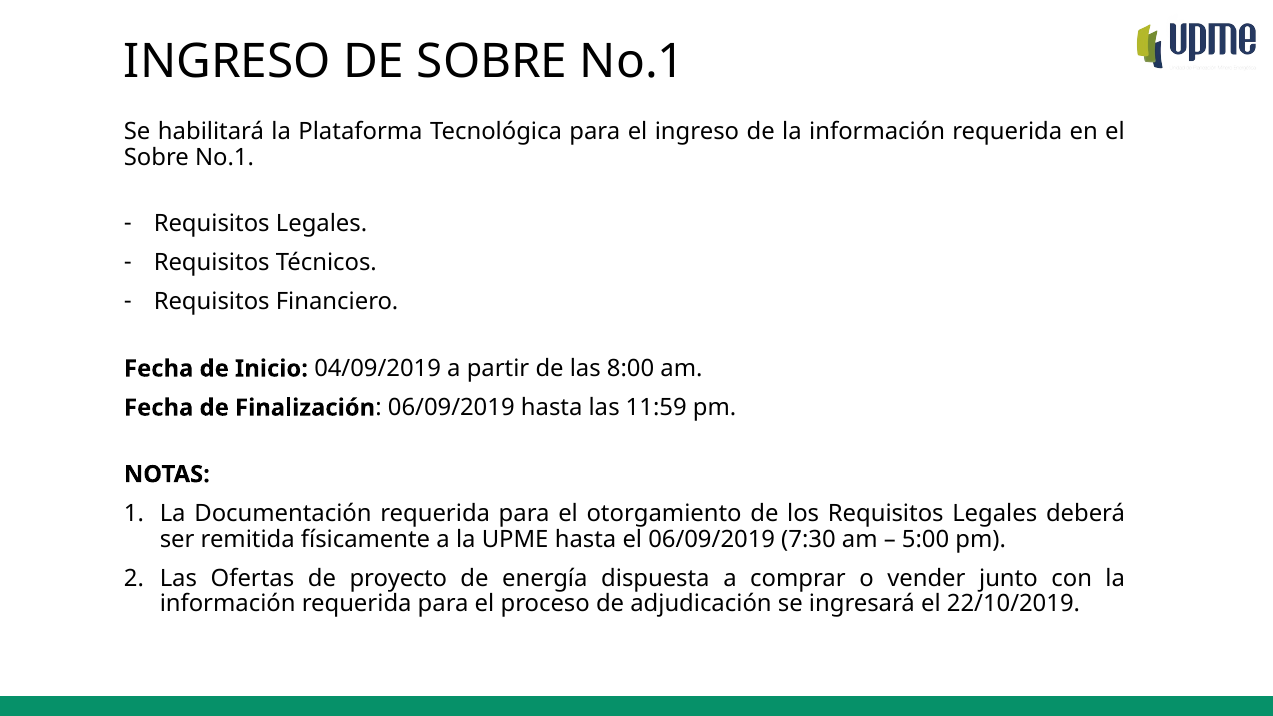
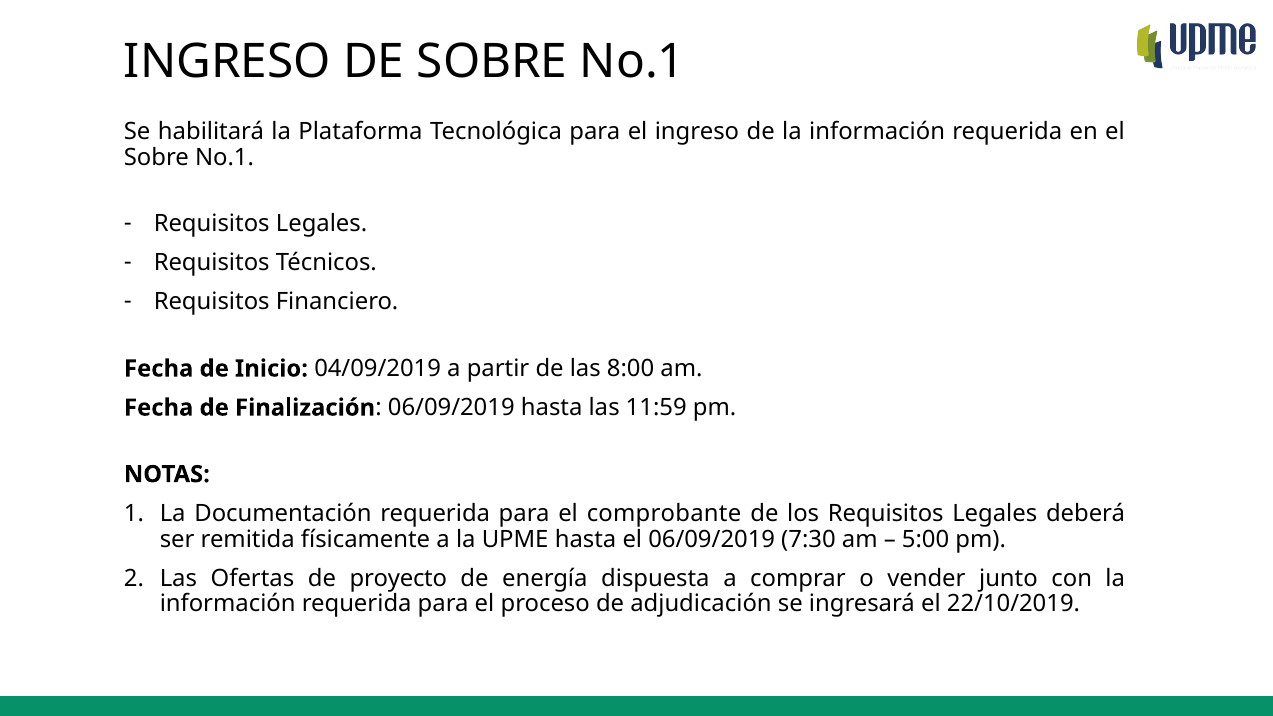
otorgamiento: otorgamiento -> comprobante
